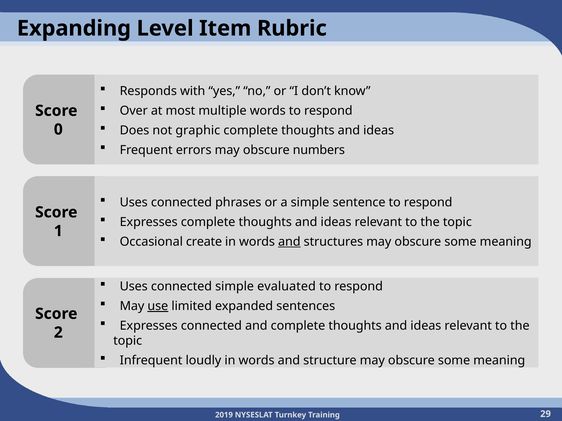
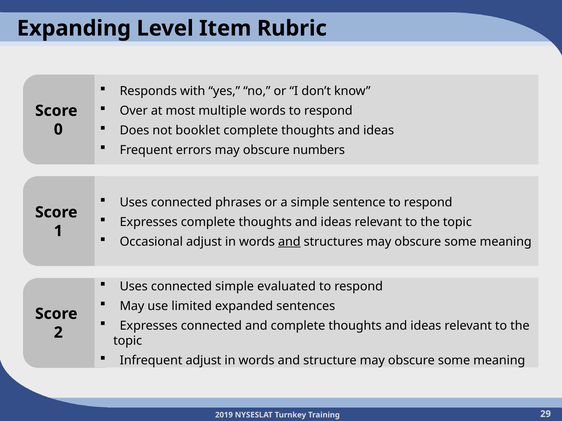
graphic: graphic -> booklet
Occasional create: create -> adjust
use underline: present -> none
Infrequent loudly: loudly -> adjust
